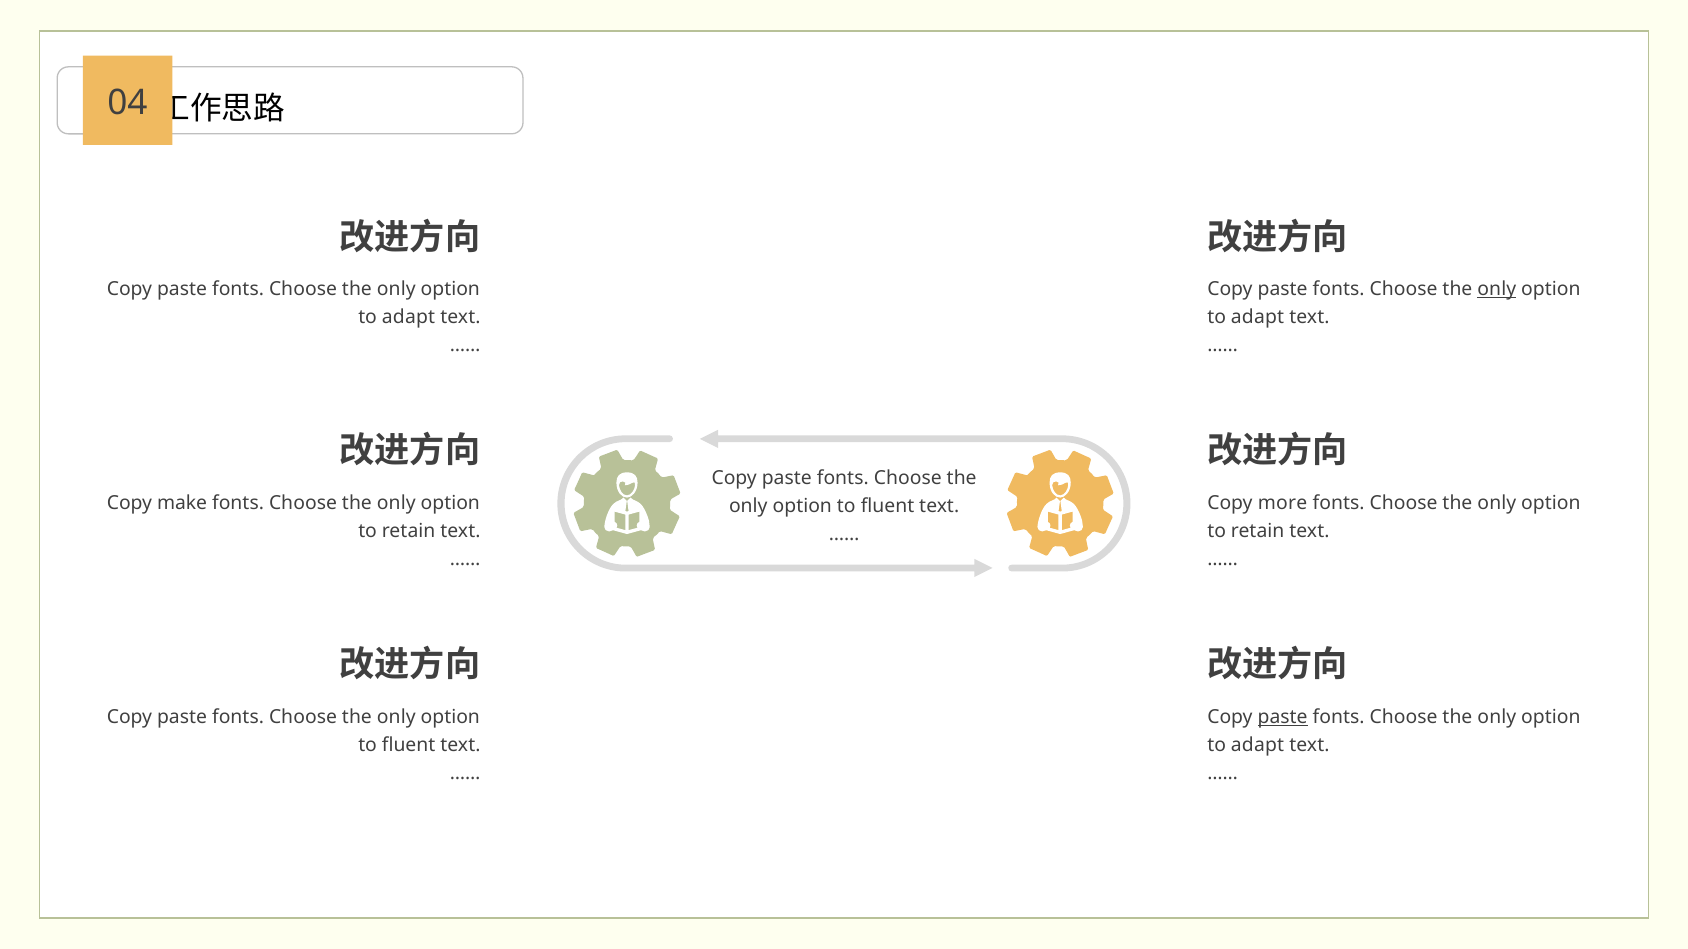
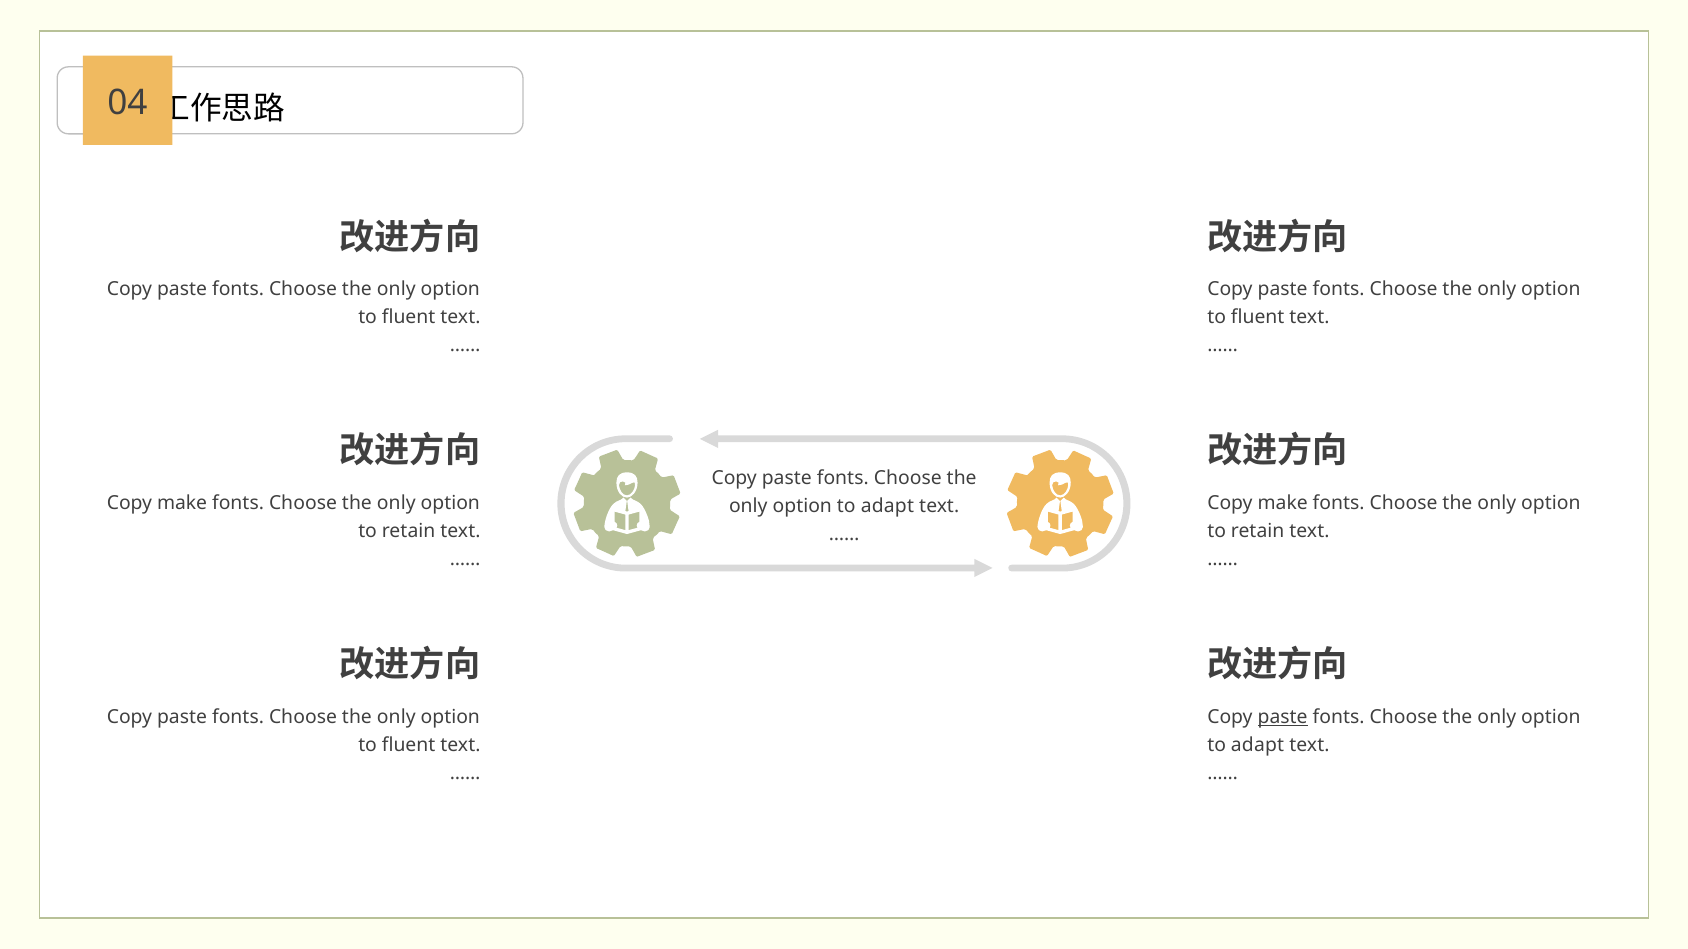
only at (1497, 290) underline: present -> none
adapt at (409, 317): adapt -> fluent
adapt at (1258, 317): adapt -> fluent
more at (1283, 503): more -> make
fluent at (888, 506): fluent -> adapt
